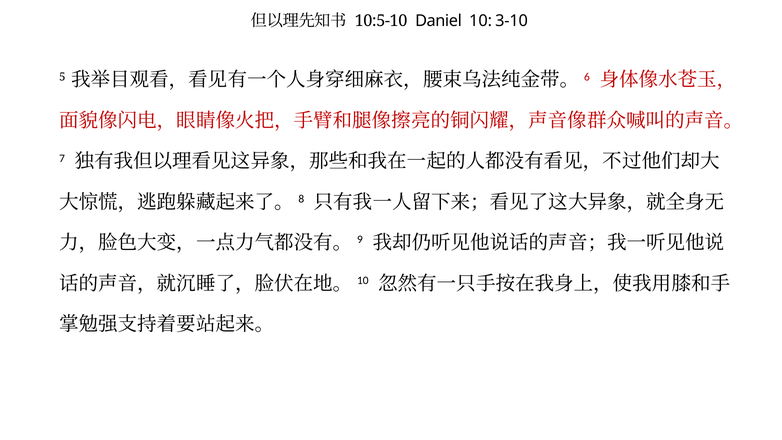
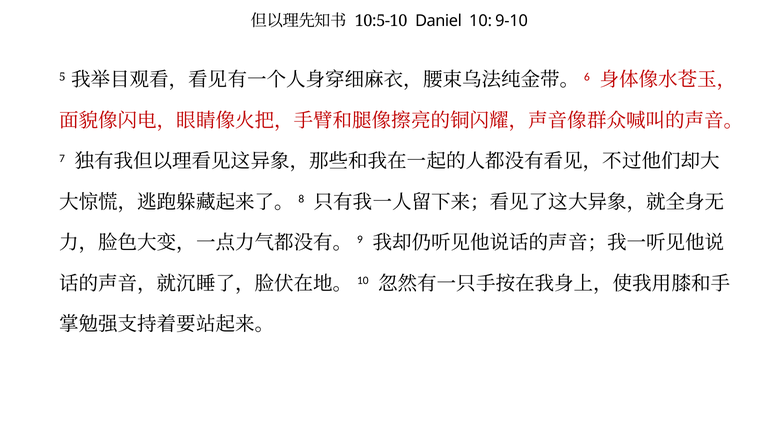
3-10: 3-10 -> 9-10
